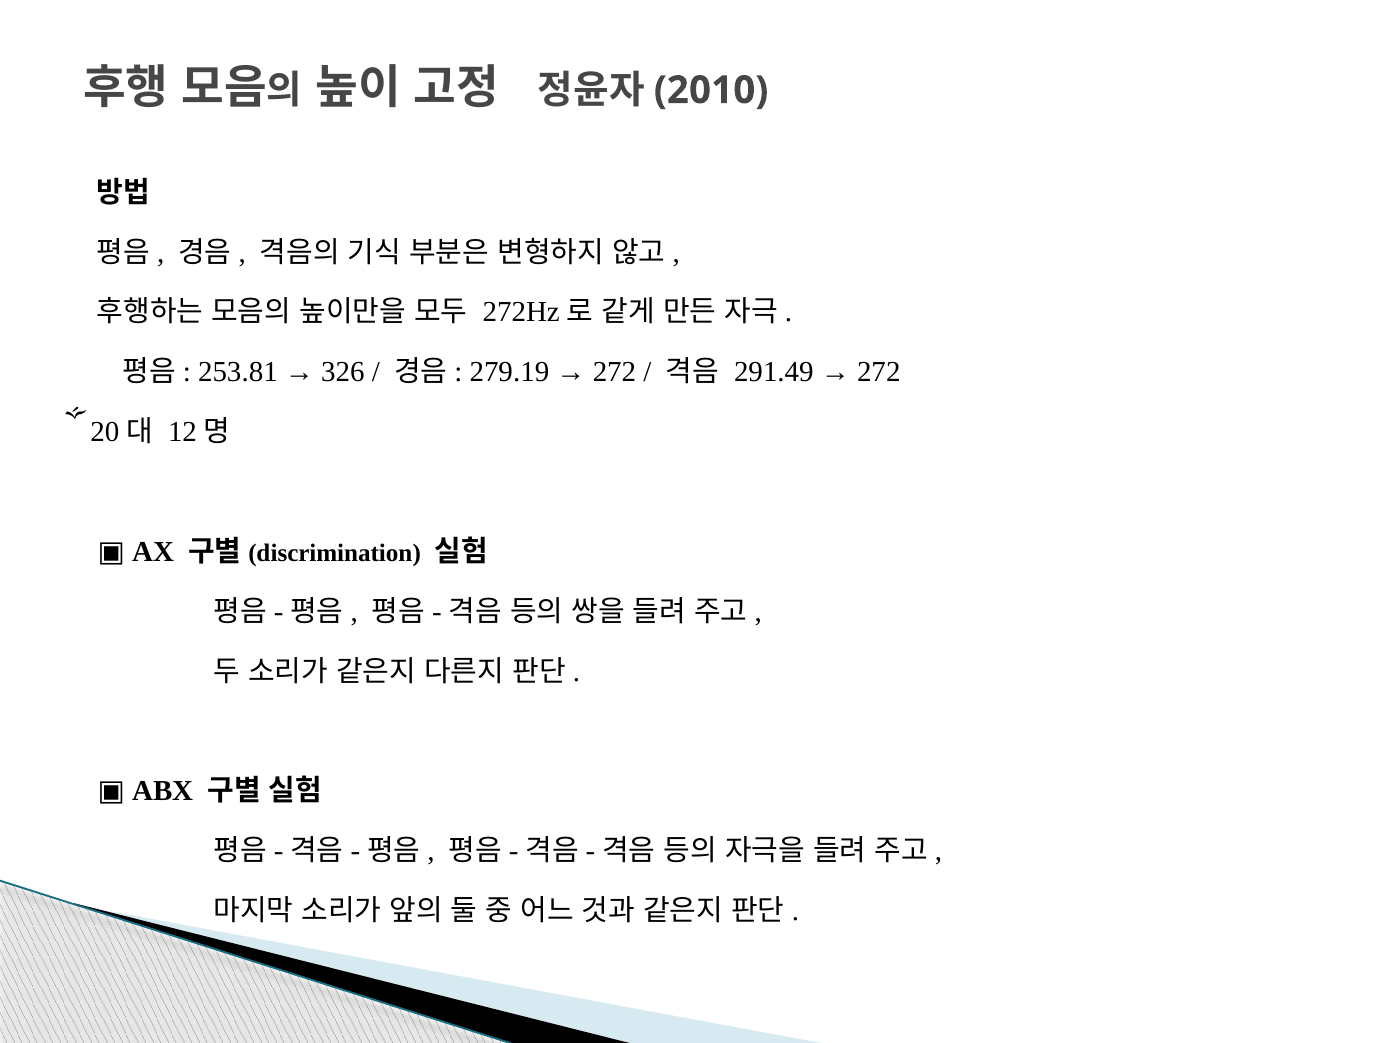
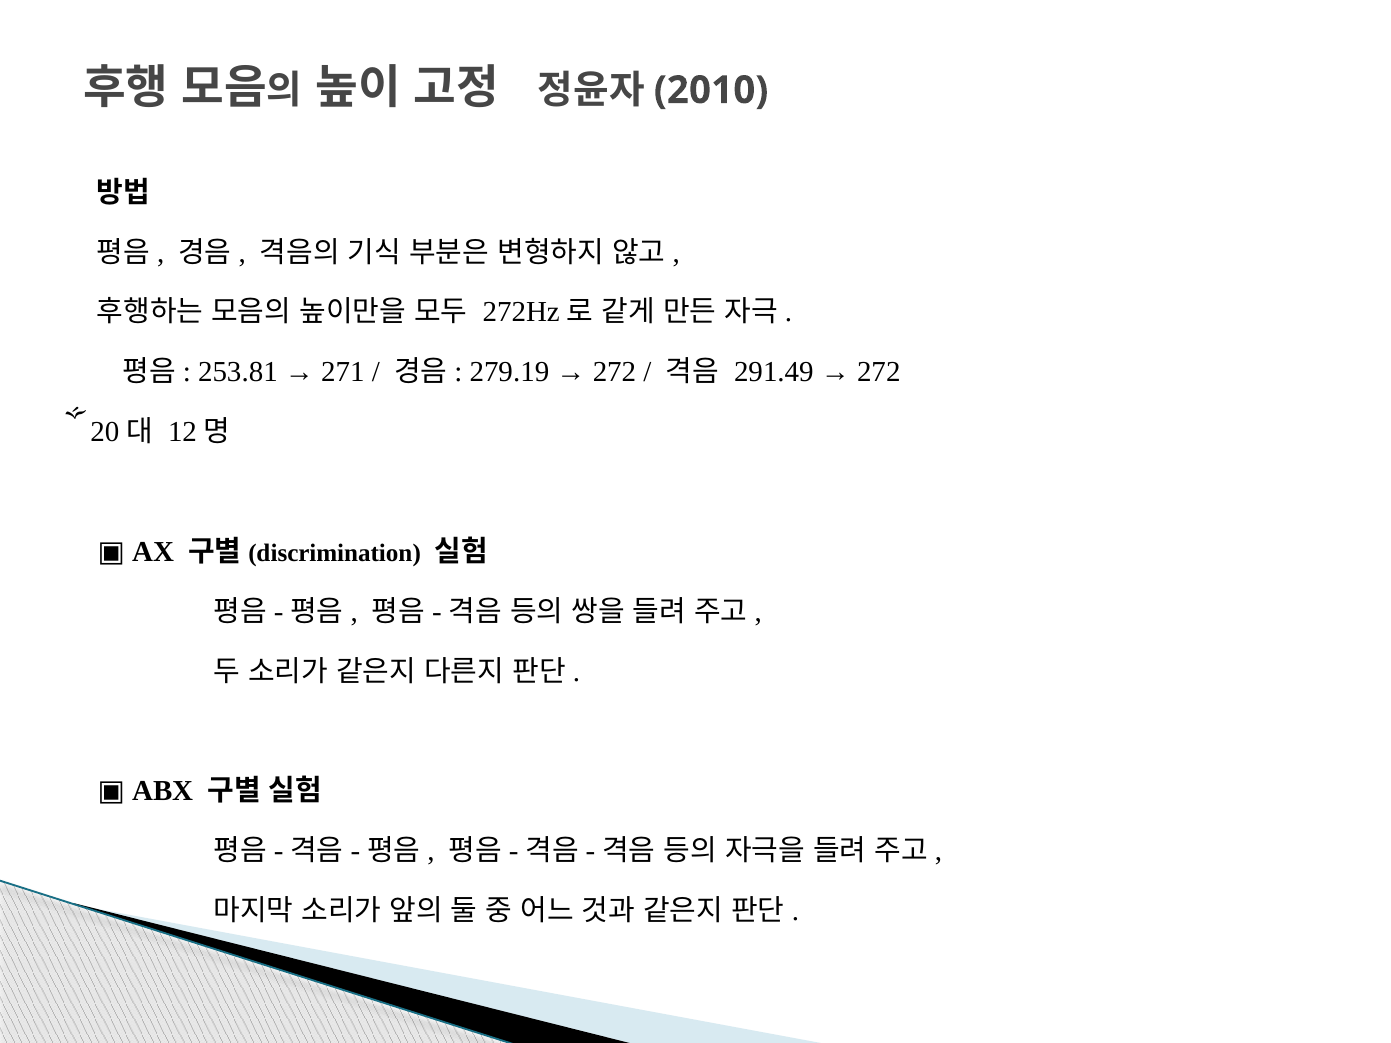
326: 326 -> 271
